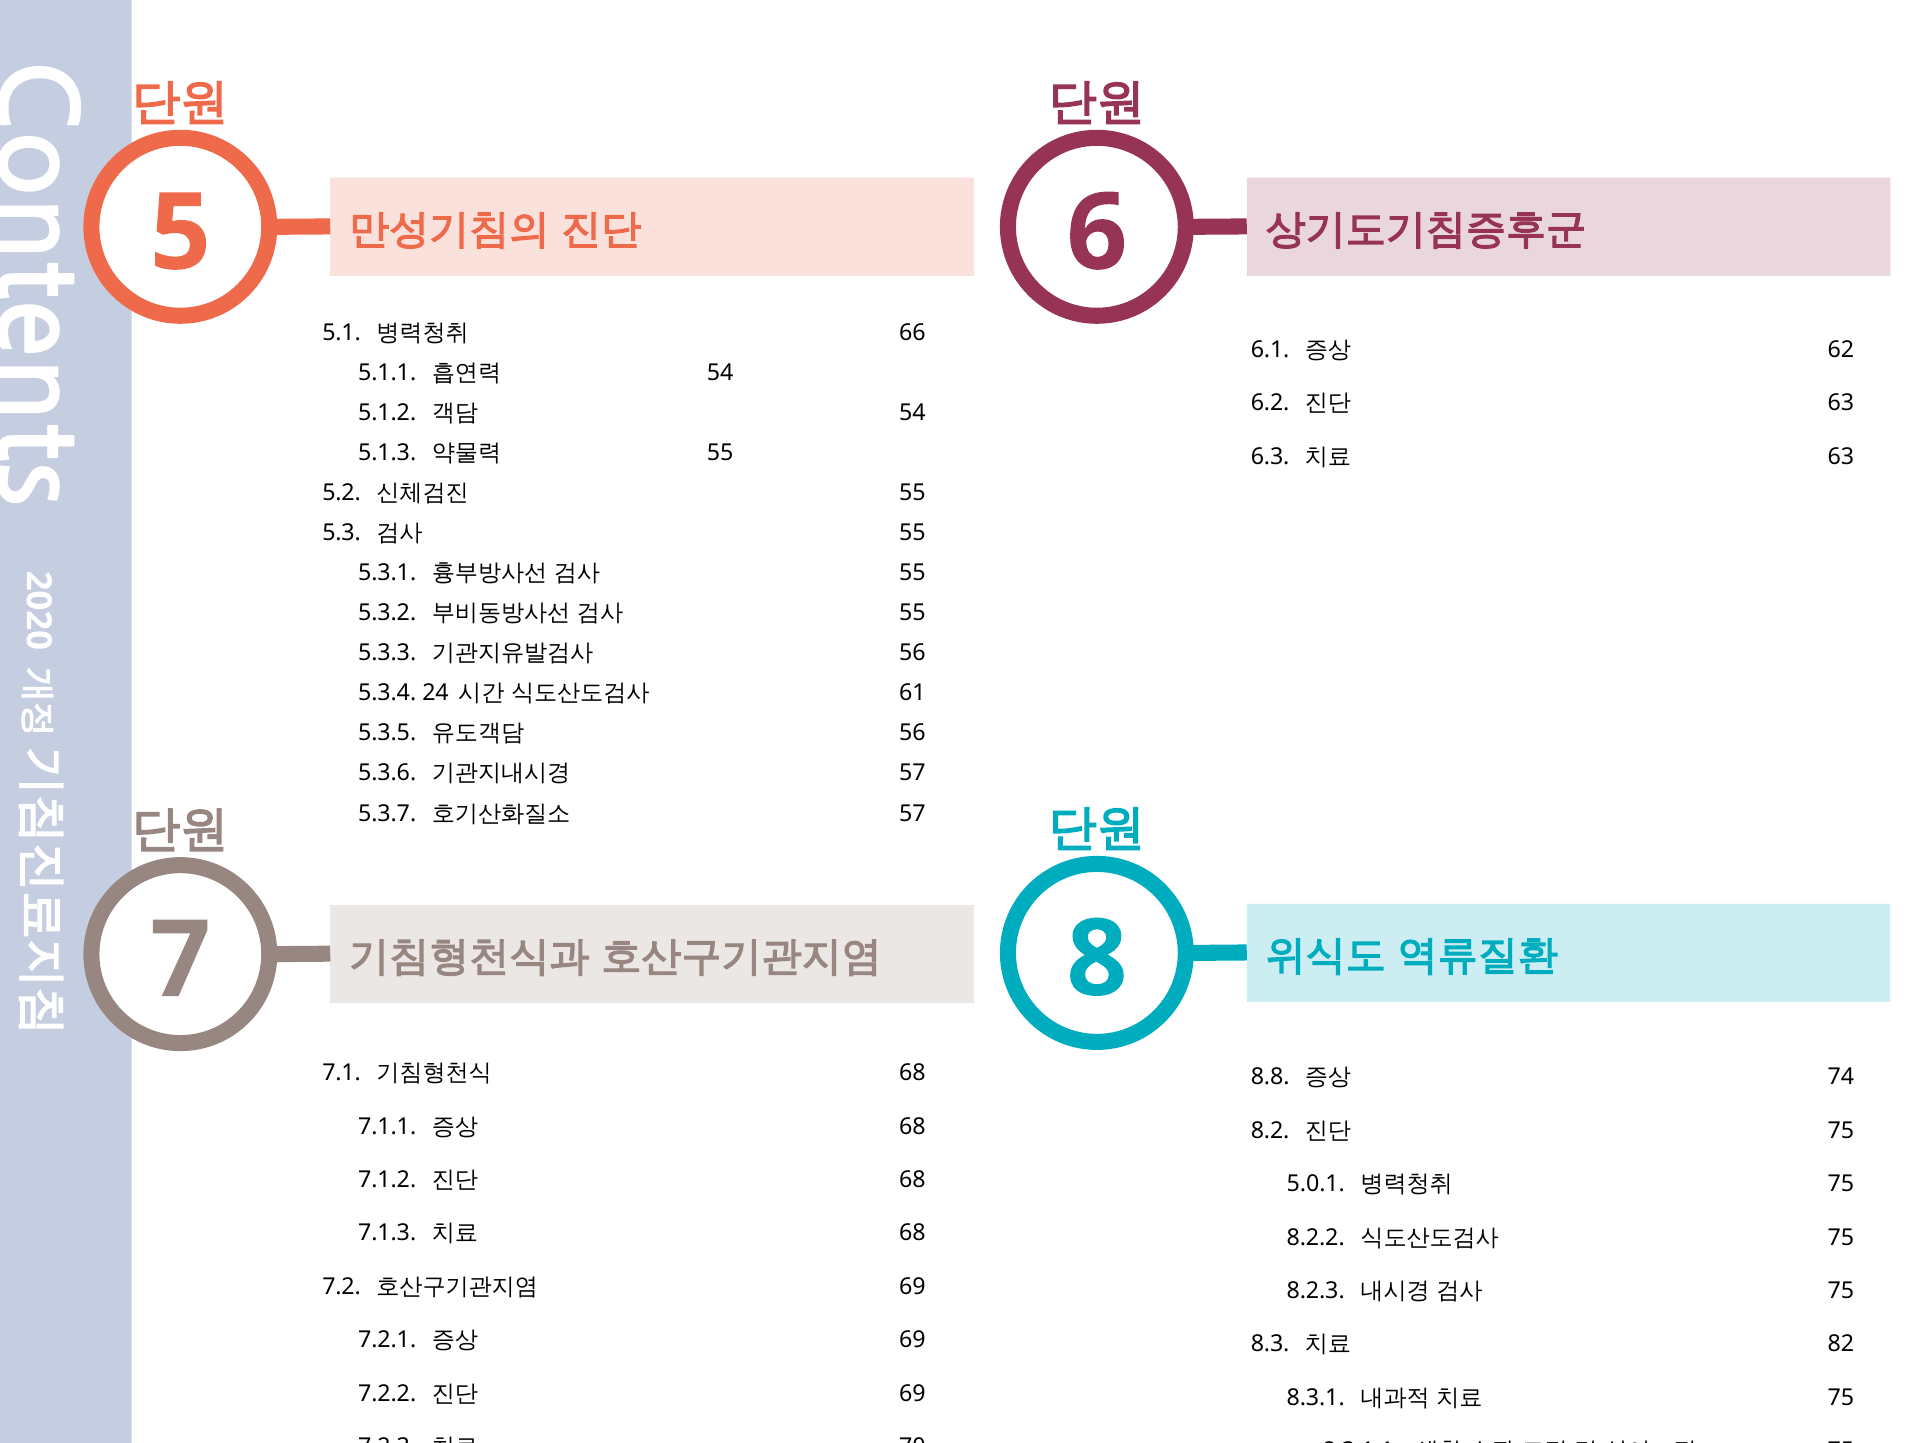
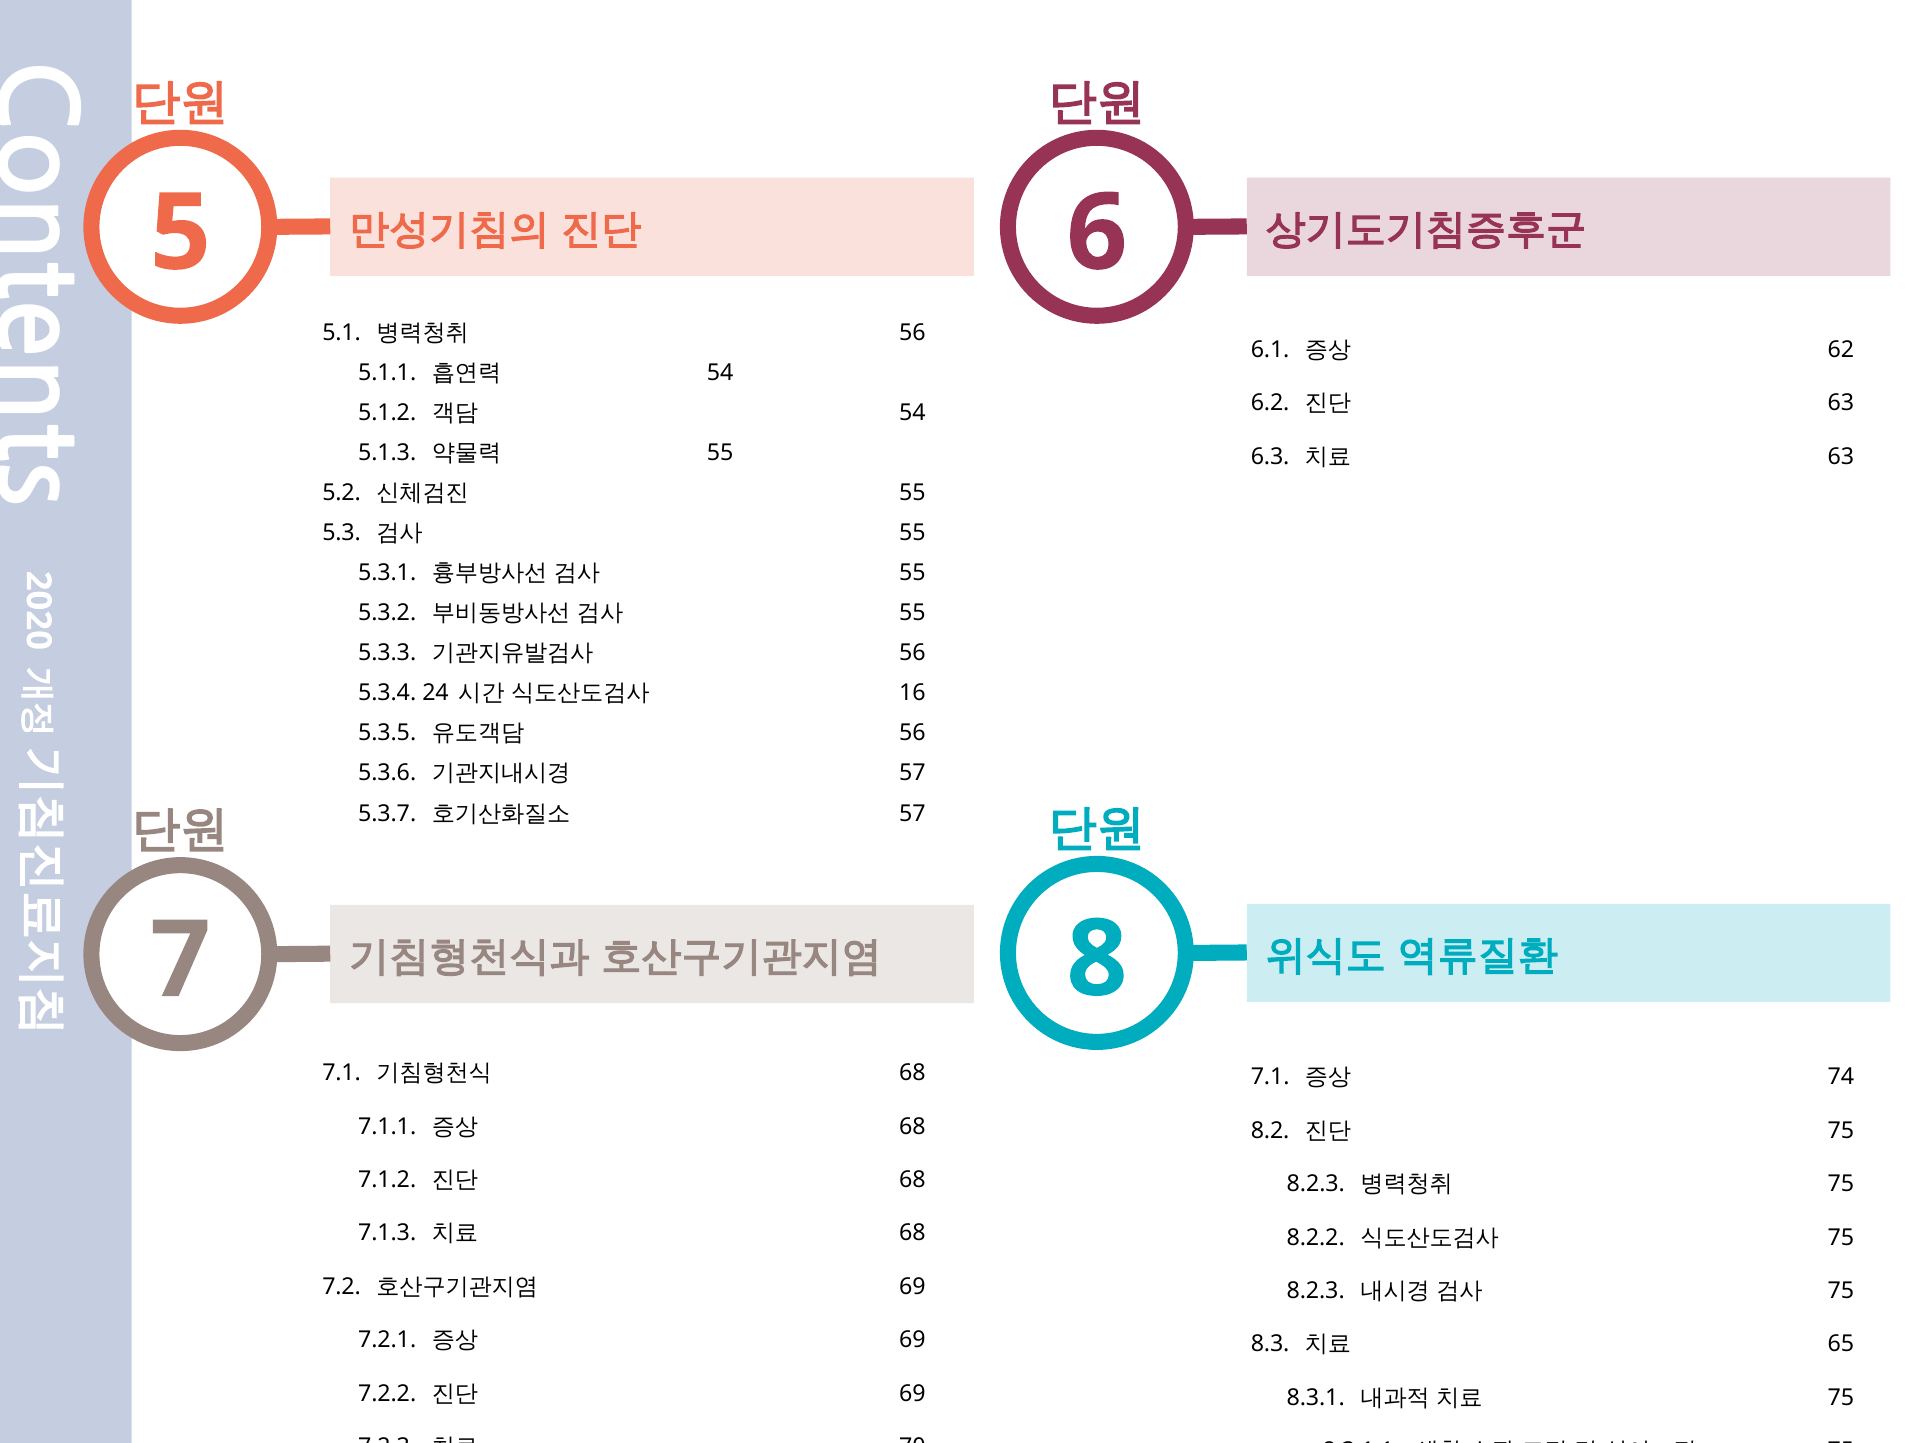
66 at (912, 332): 66 -> 56
61: 61 -> 16
8.8 at (1270, 1077): 8.8 -> 7.1
5.0.1 at (1316, 1183): 5.0.1 -> 8.2.3
82: 82 -> 65
